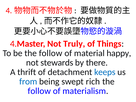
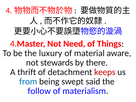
Truly: Truly -> Need
be the follow: follow -> luxury
happy: happy -> aware
keeps colour: blue -> red
rich: rich -> said
